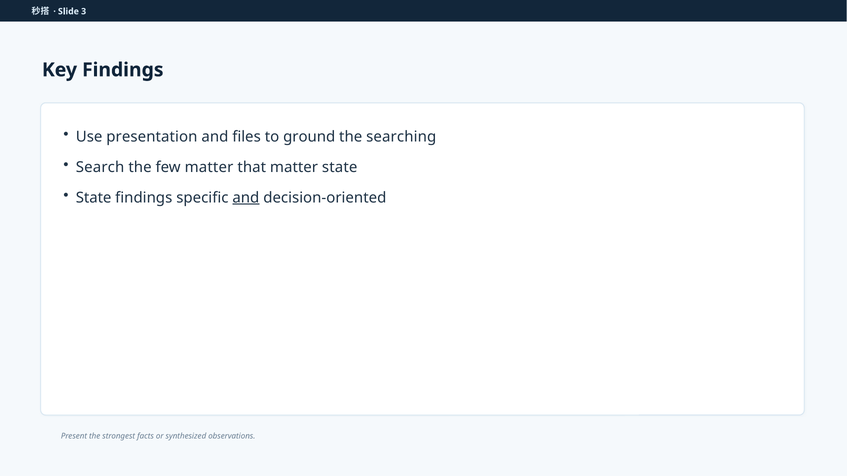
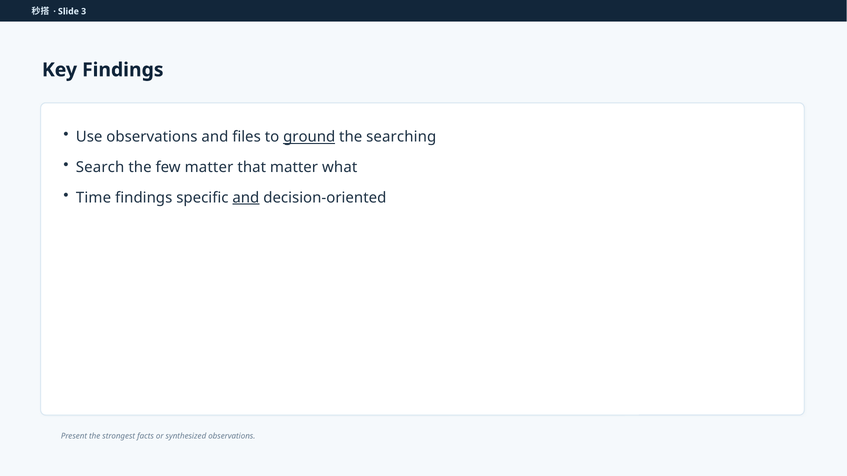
Use presentation: presentation -> observations
ground underline: none -> present
matter state: state -> what
State at (94, 198): State -> Time
